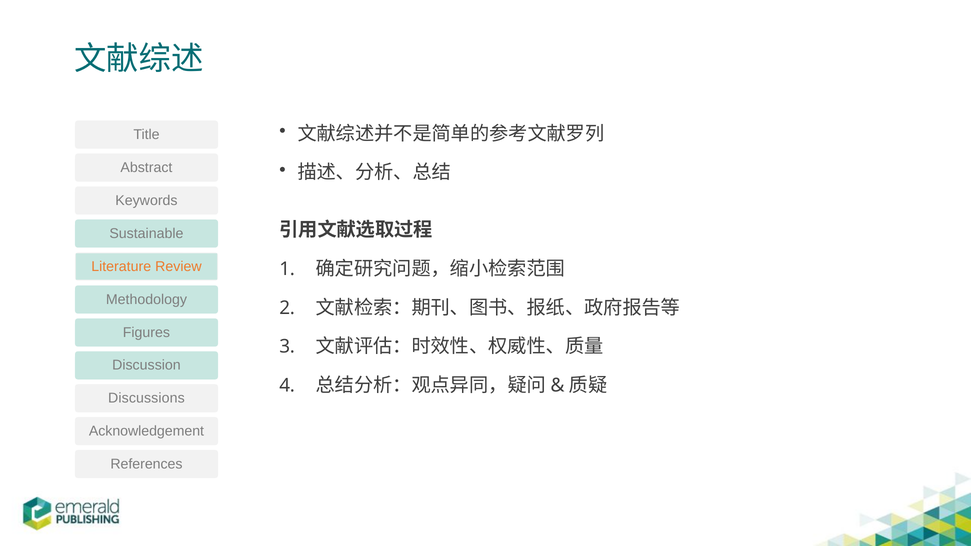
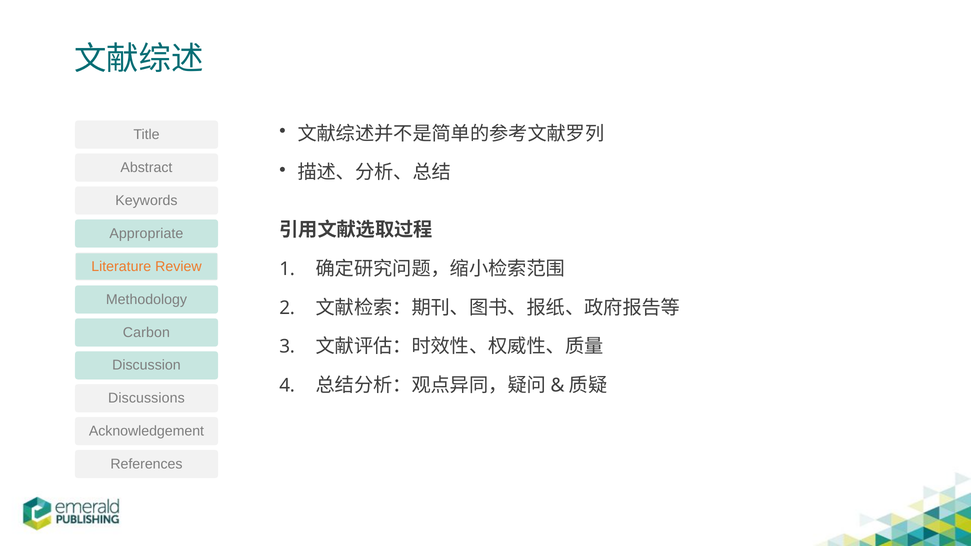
Sustainable: Sustainable -> Appropriate
Figures: Figures -> Carbon
